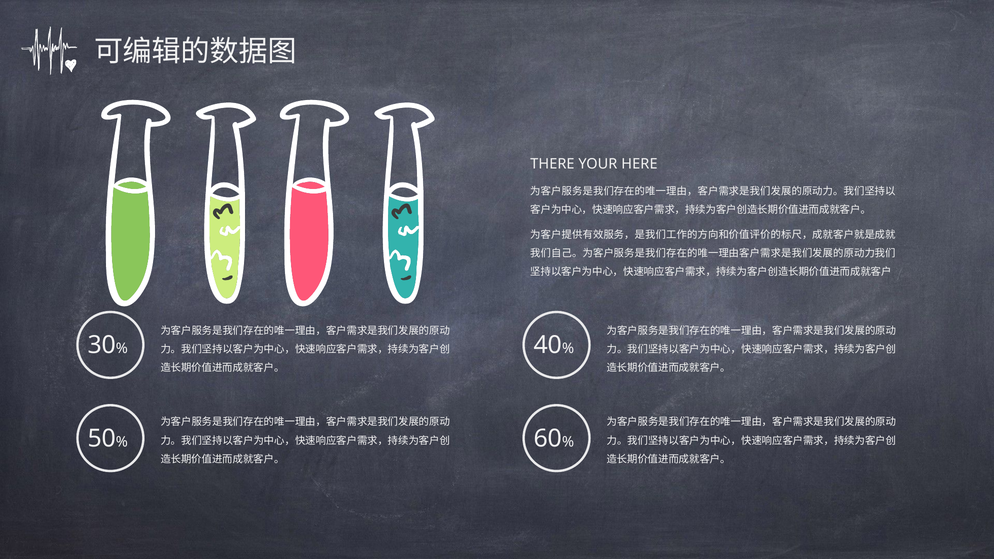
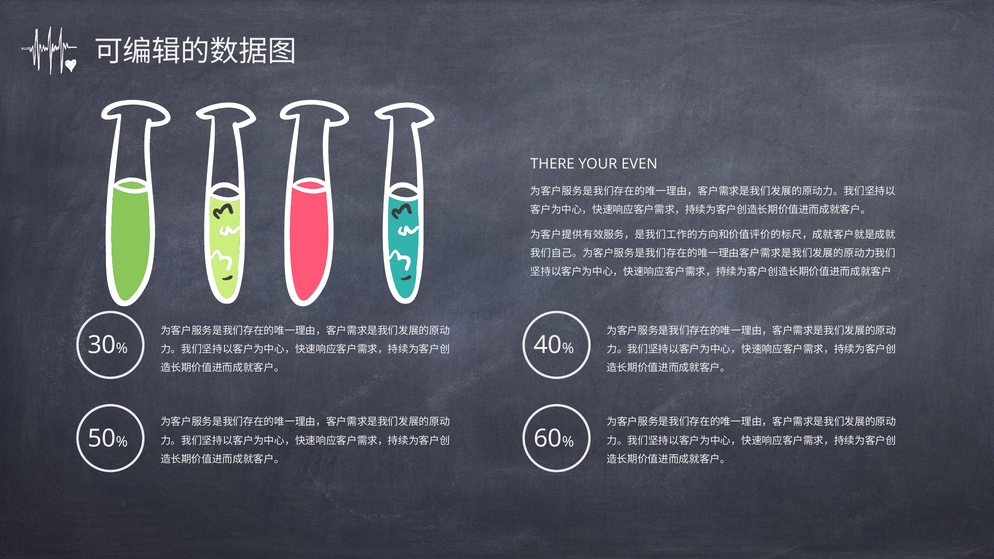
HERE: HERE -> EVEN
